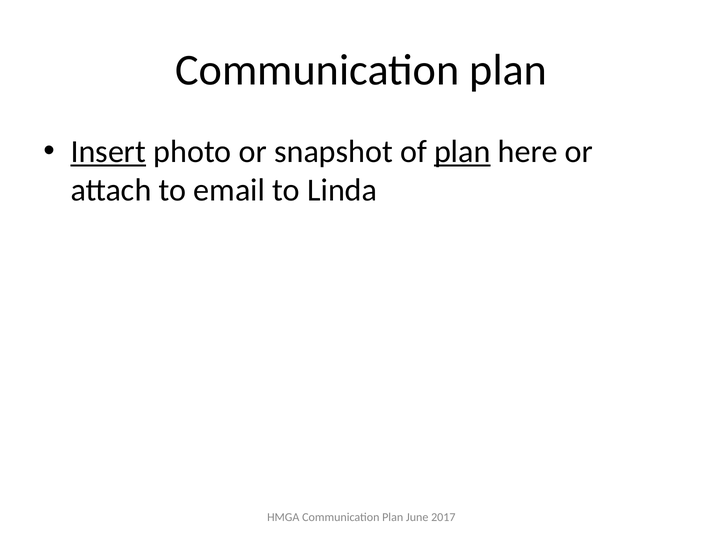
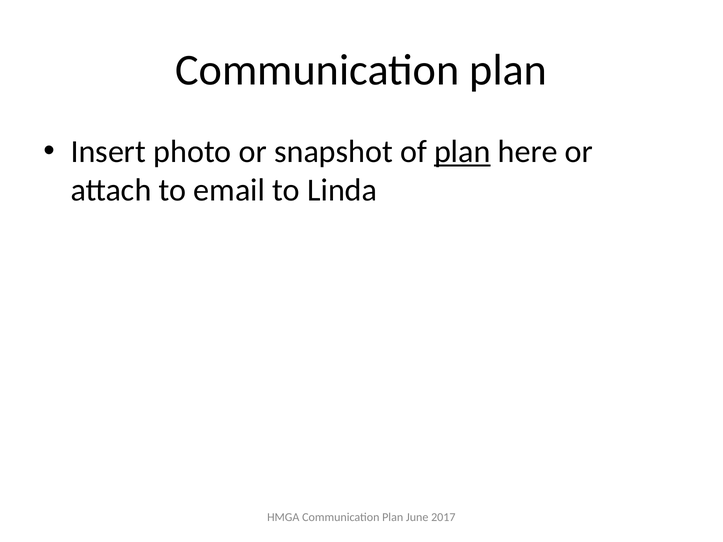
Insert underline: present -> none
